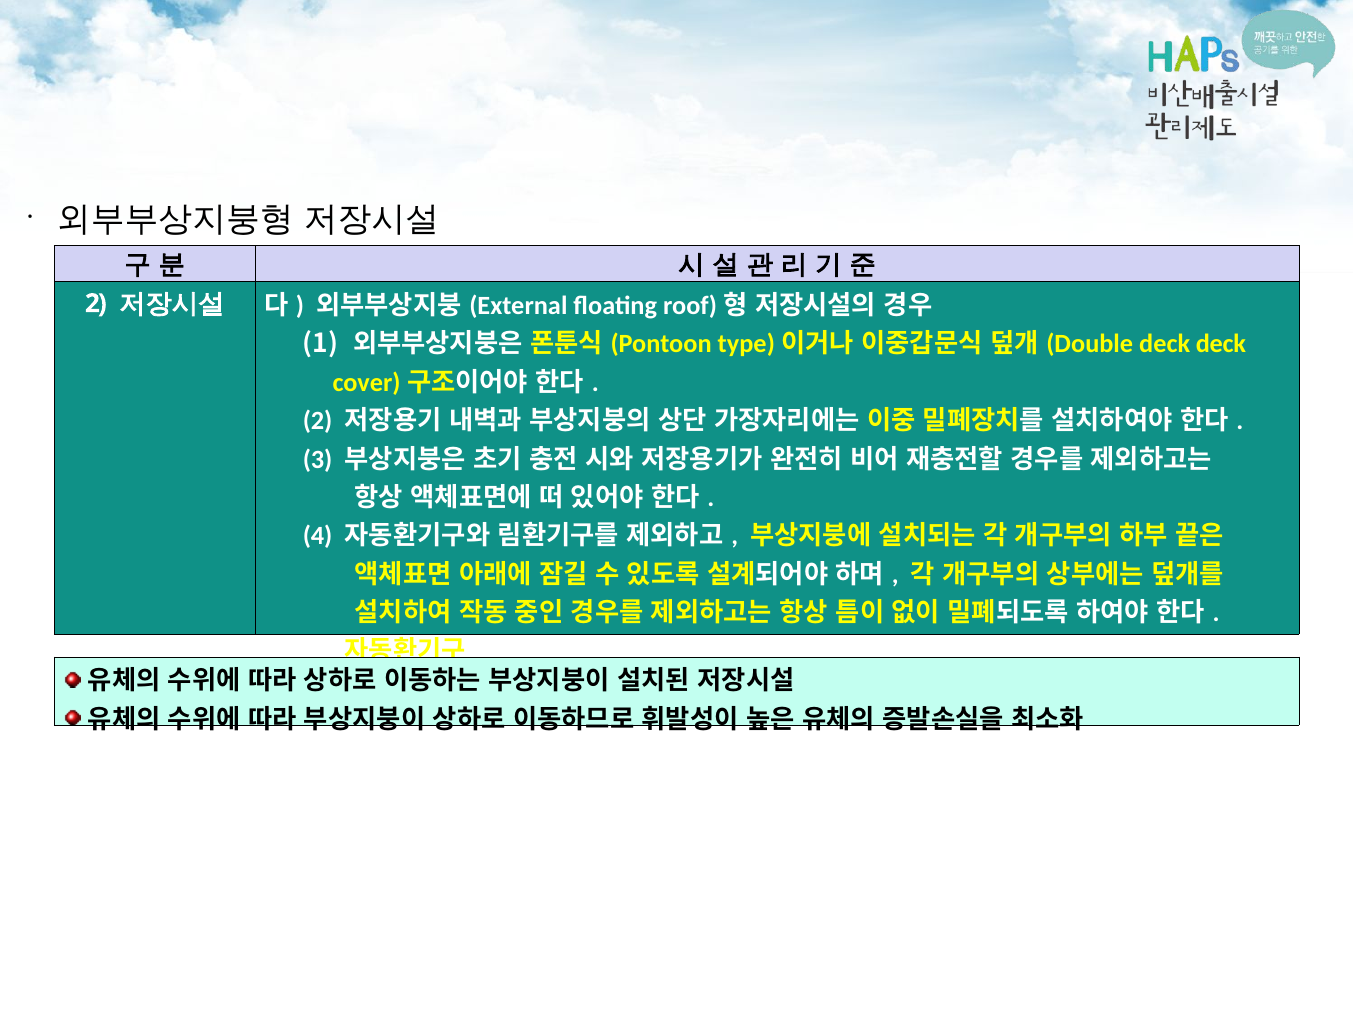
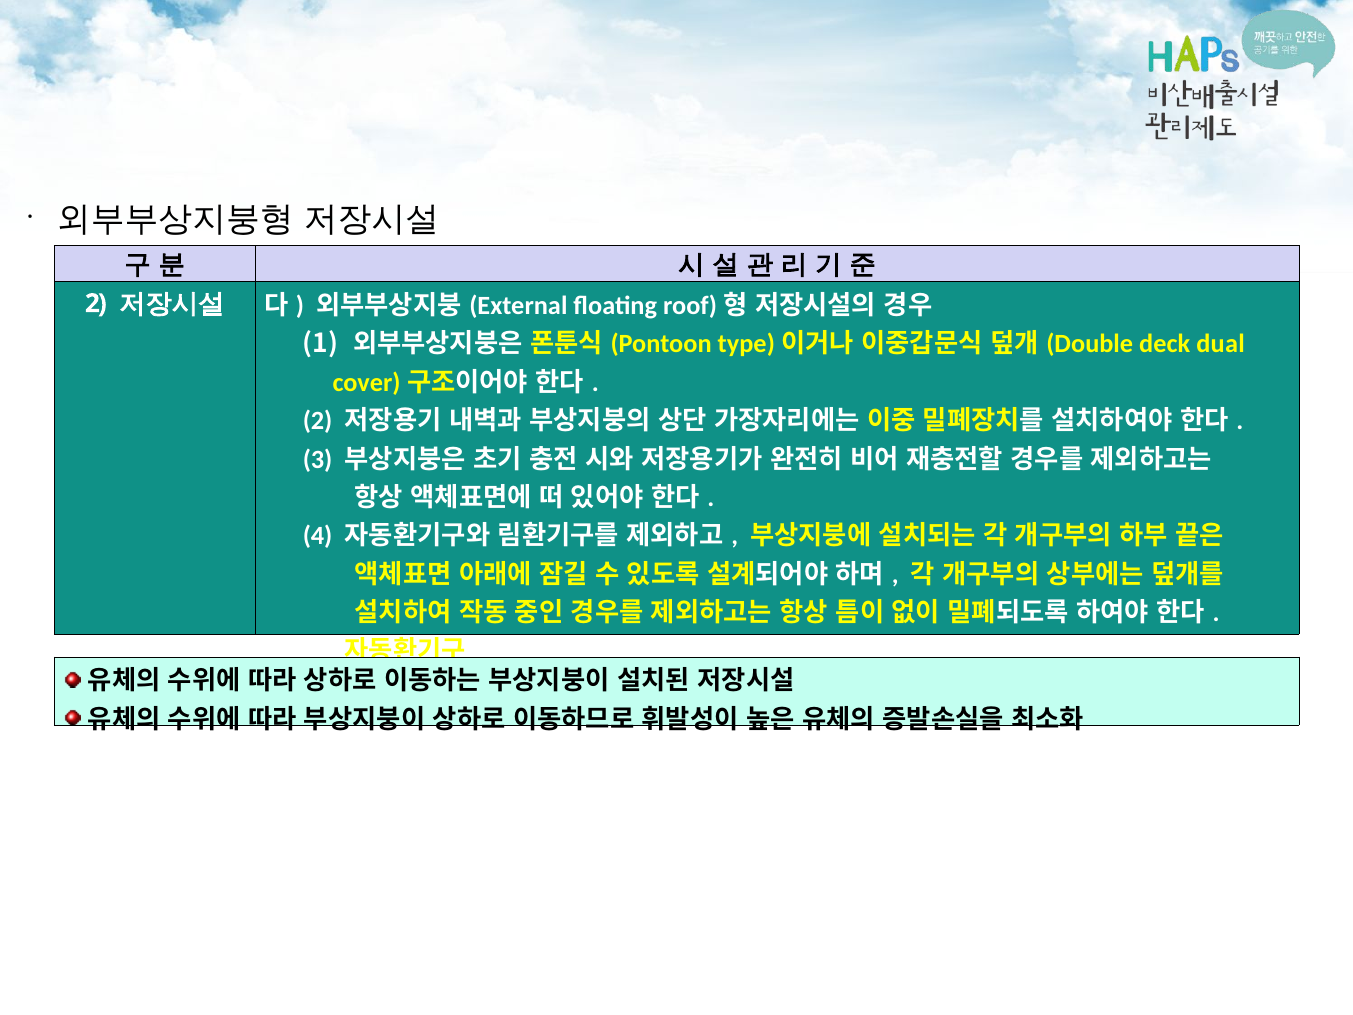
deck deck: deck -> dual
